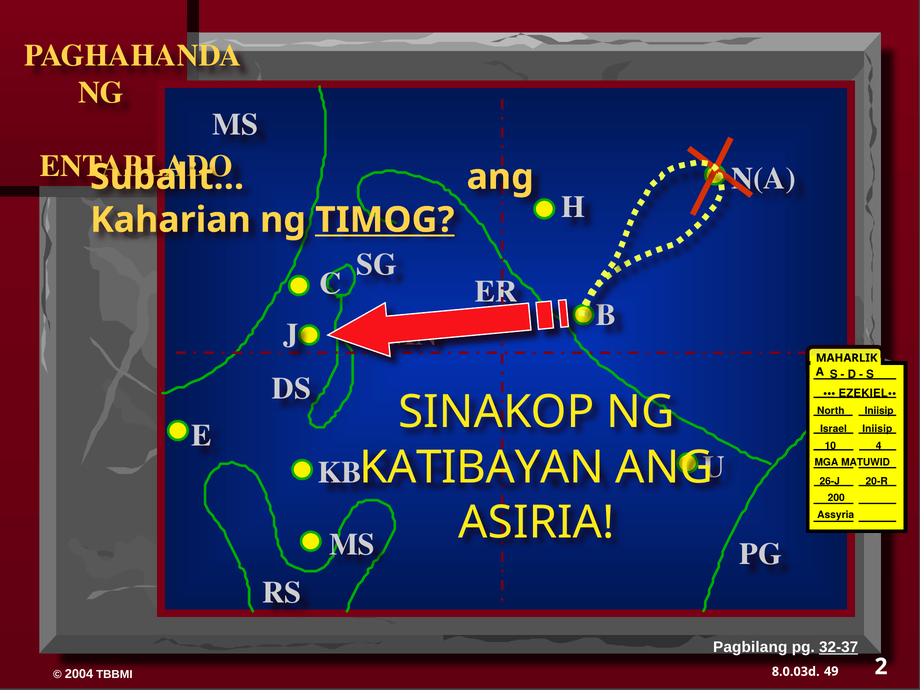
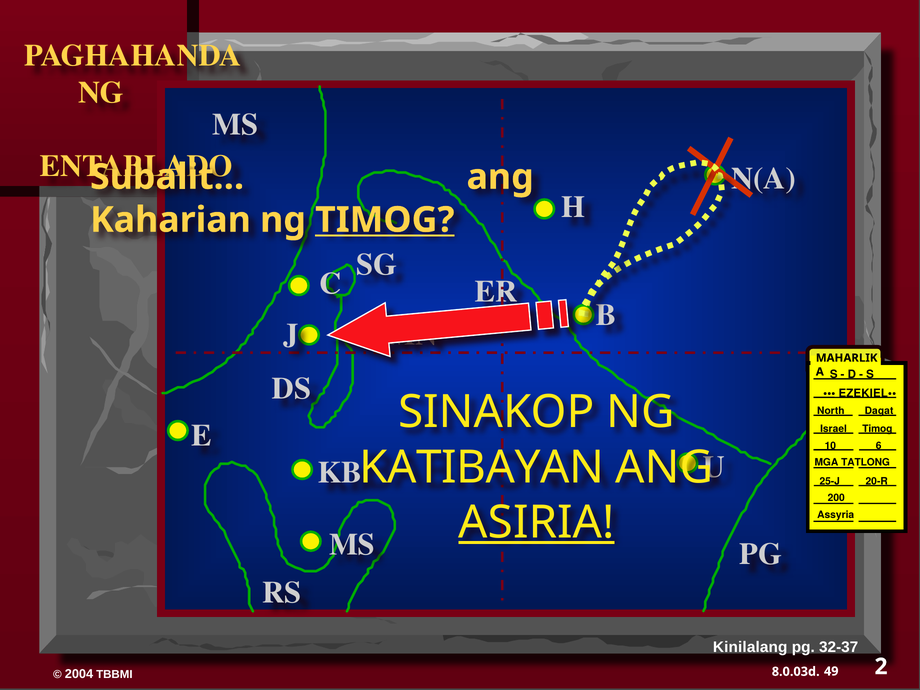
North Iniisip: Iniisip -> Dagat
Israel Iniisip: Iniisip -> Timog
4: 4 -> 6
MATUWID: MATUWID -> TATLONG
26-J: 26-J -> 25-J
ASIRIA underline: none -> present
Pagbilang: Pagbilang -> Kinilalang
32-37 underline: present -> none
